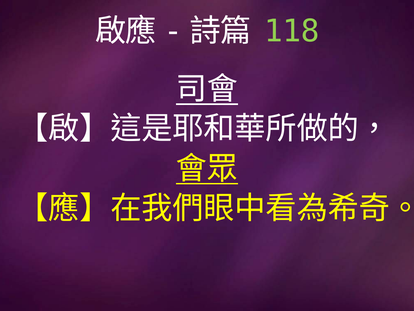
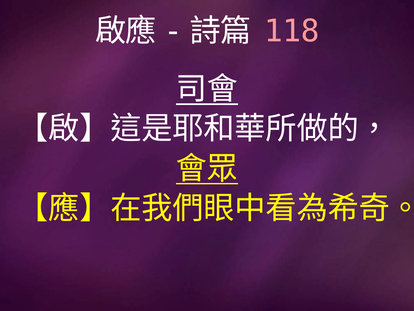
118 colour: light green -> pink
